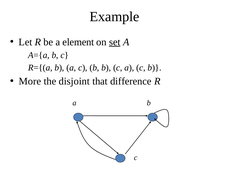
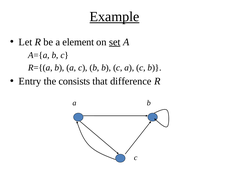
Example underline: none -> present
More: More -> Entry
disjoint: disjoint -> consists
